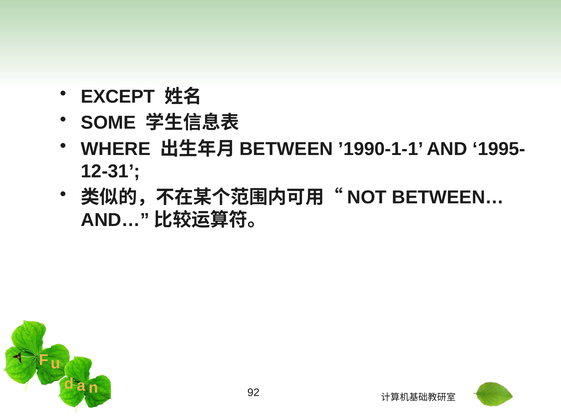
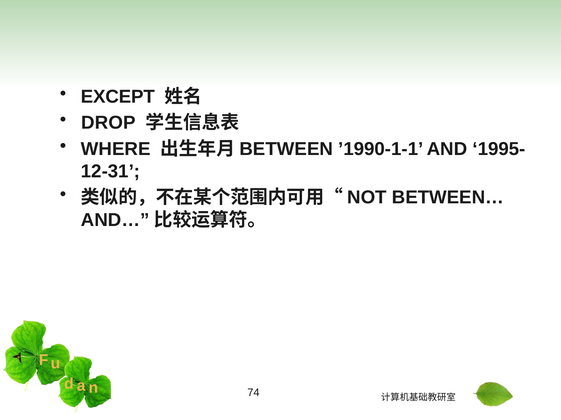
SOME: SOME -> DROP
92: 92 -> 74
